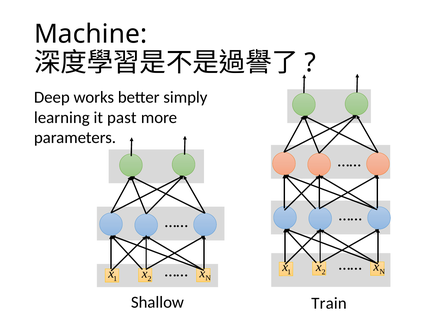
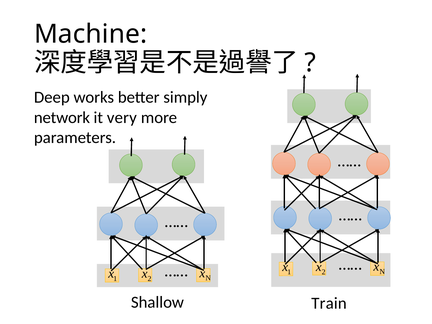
learning: learning -> network
past: past -> very
